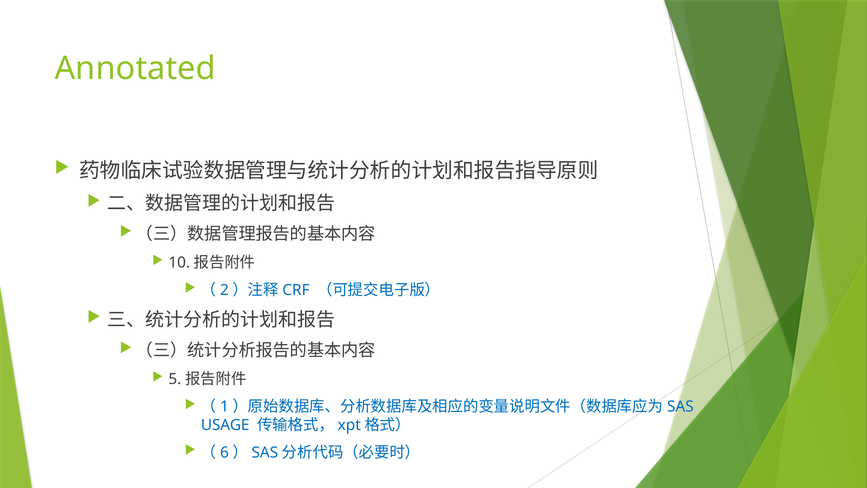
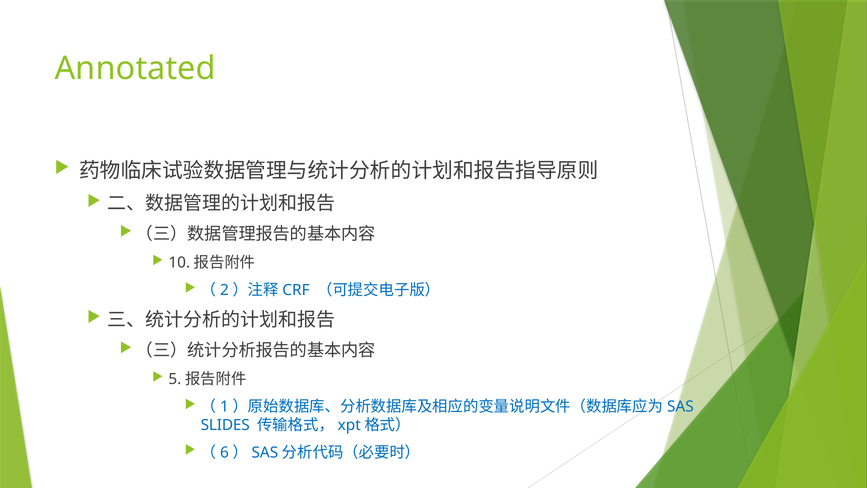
USAGE: USAGE -> SLIDES
